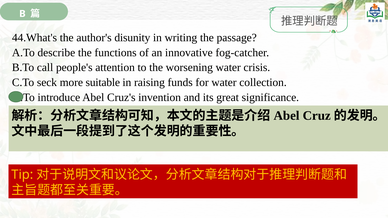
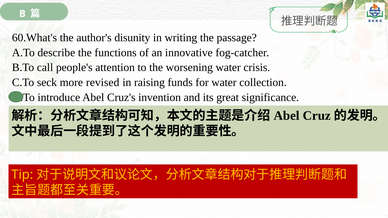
44.What's: 44.What's -> 60.What's
suitable: suitable -> revised
